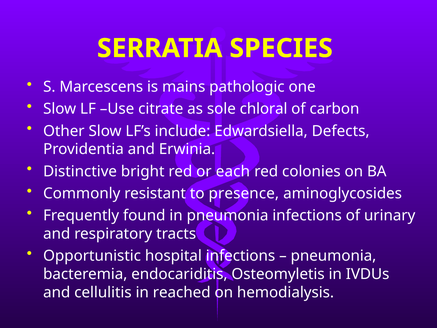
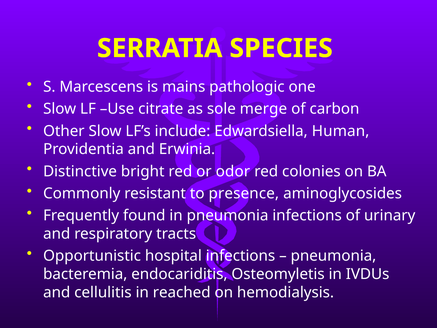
chloral: chloral -> merge
Defects: Defects -> Human
each: each -> odor
